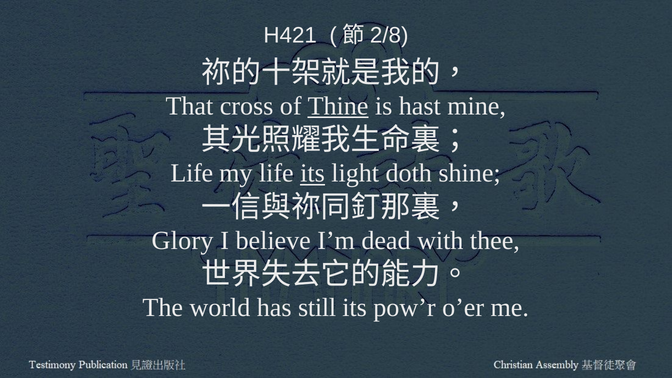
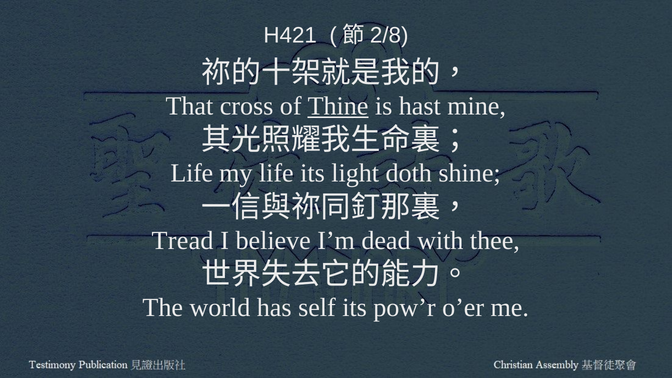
its at (313, 173) underline: present -> none
Glory: Glory -> Tread
still: still -> self
